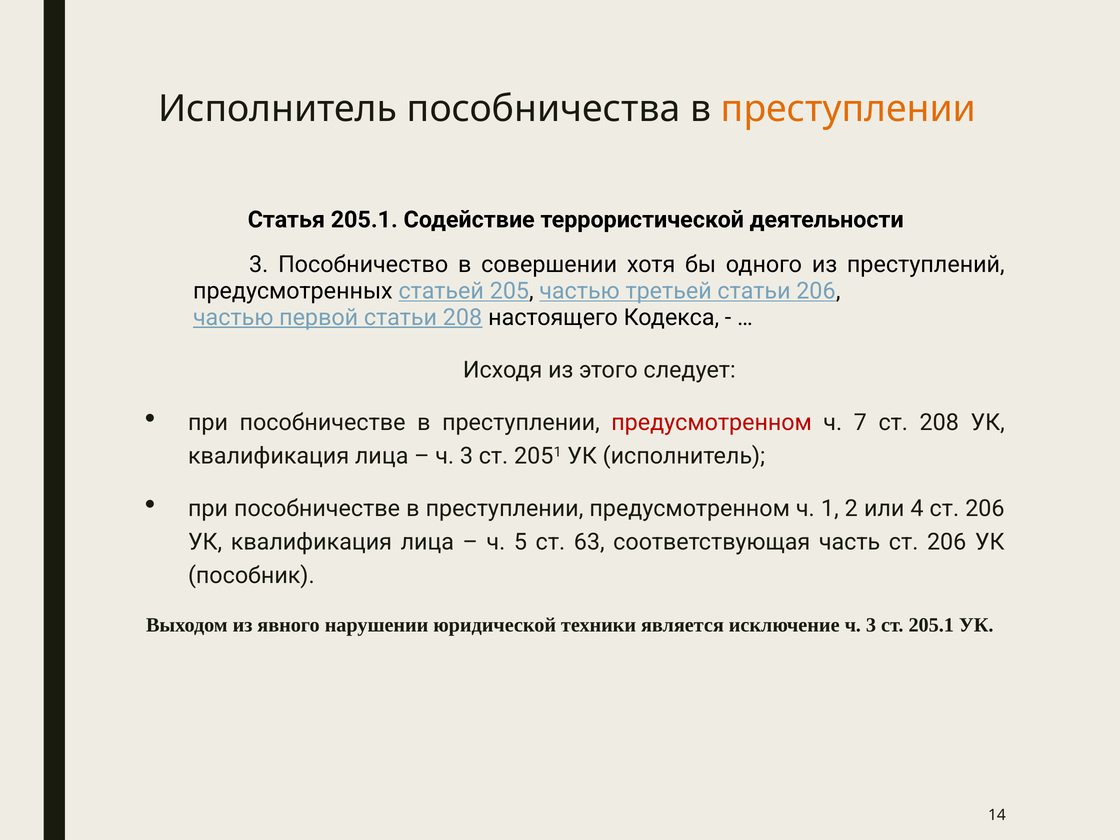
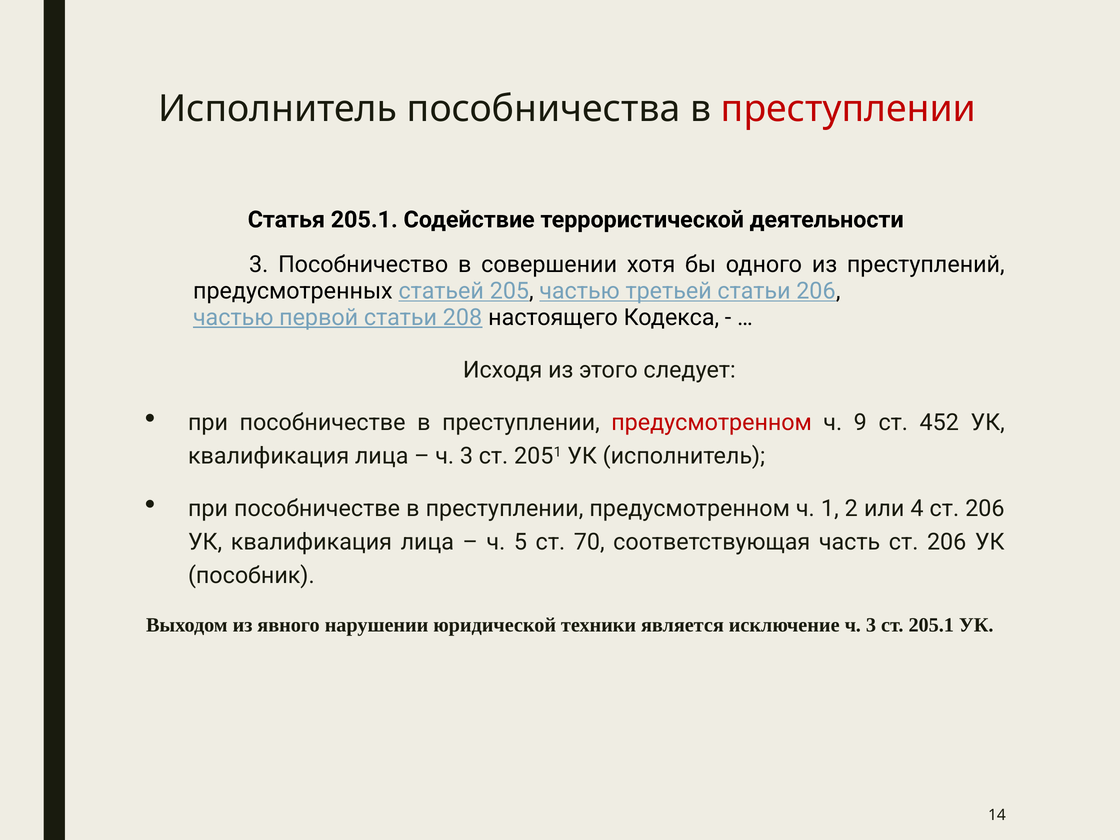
преступлении at (848, 109) colour: orange -> red
7: 7 -> 9
ст 208: 208 -> 452
63: 63 -> 70
